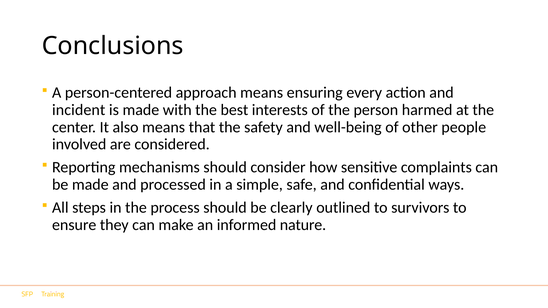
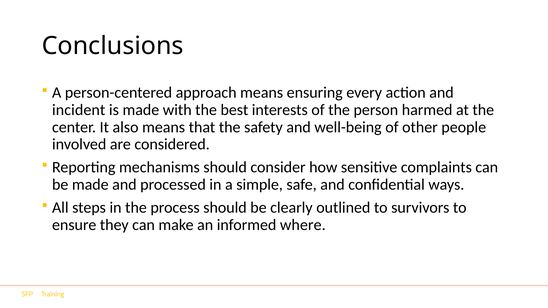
nature: nature -> where
